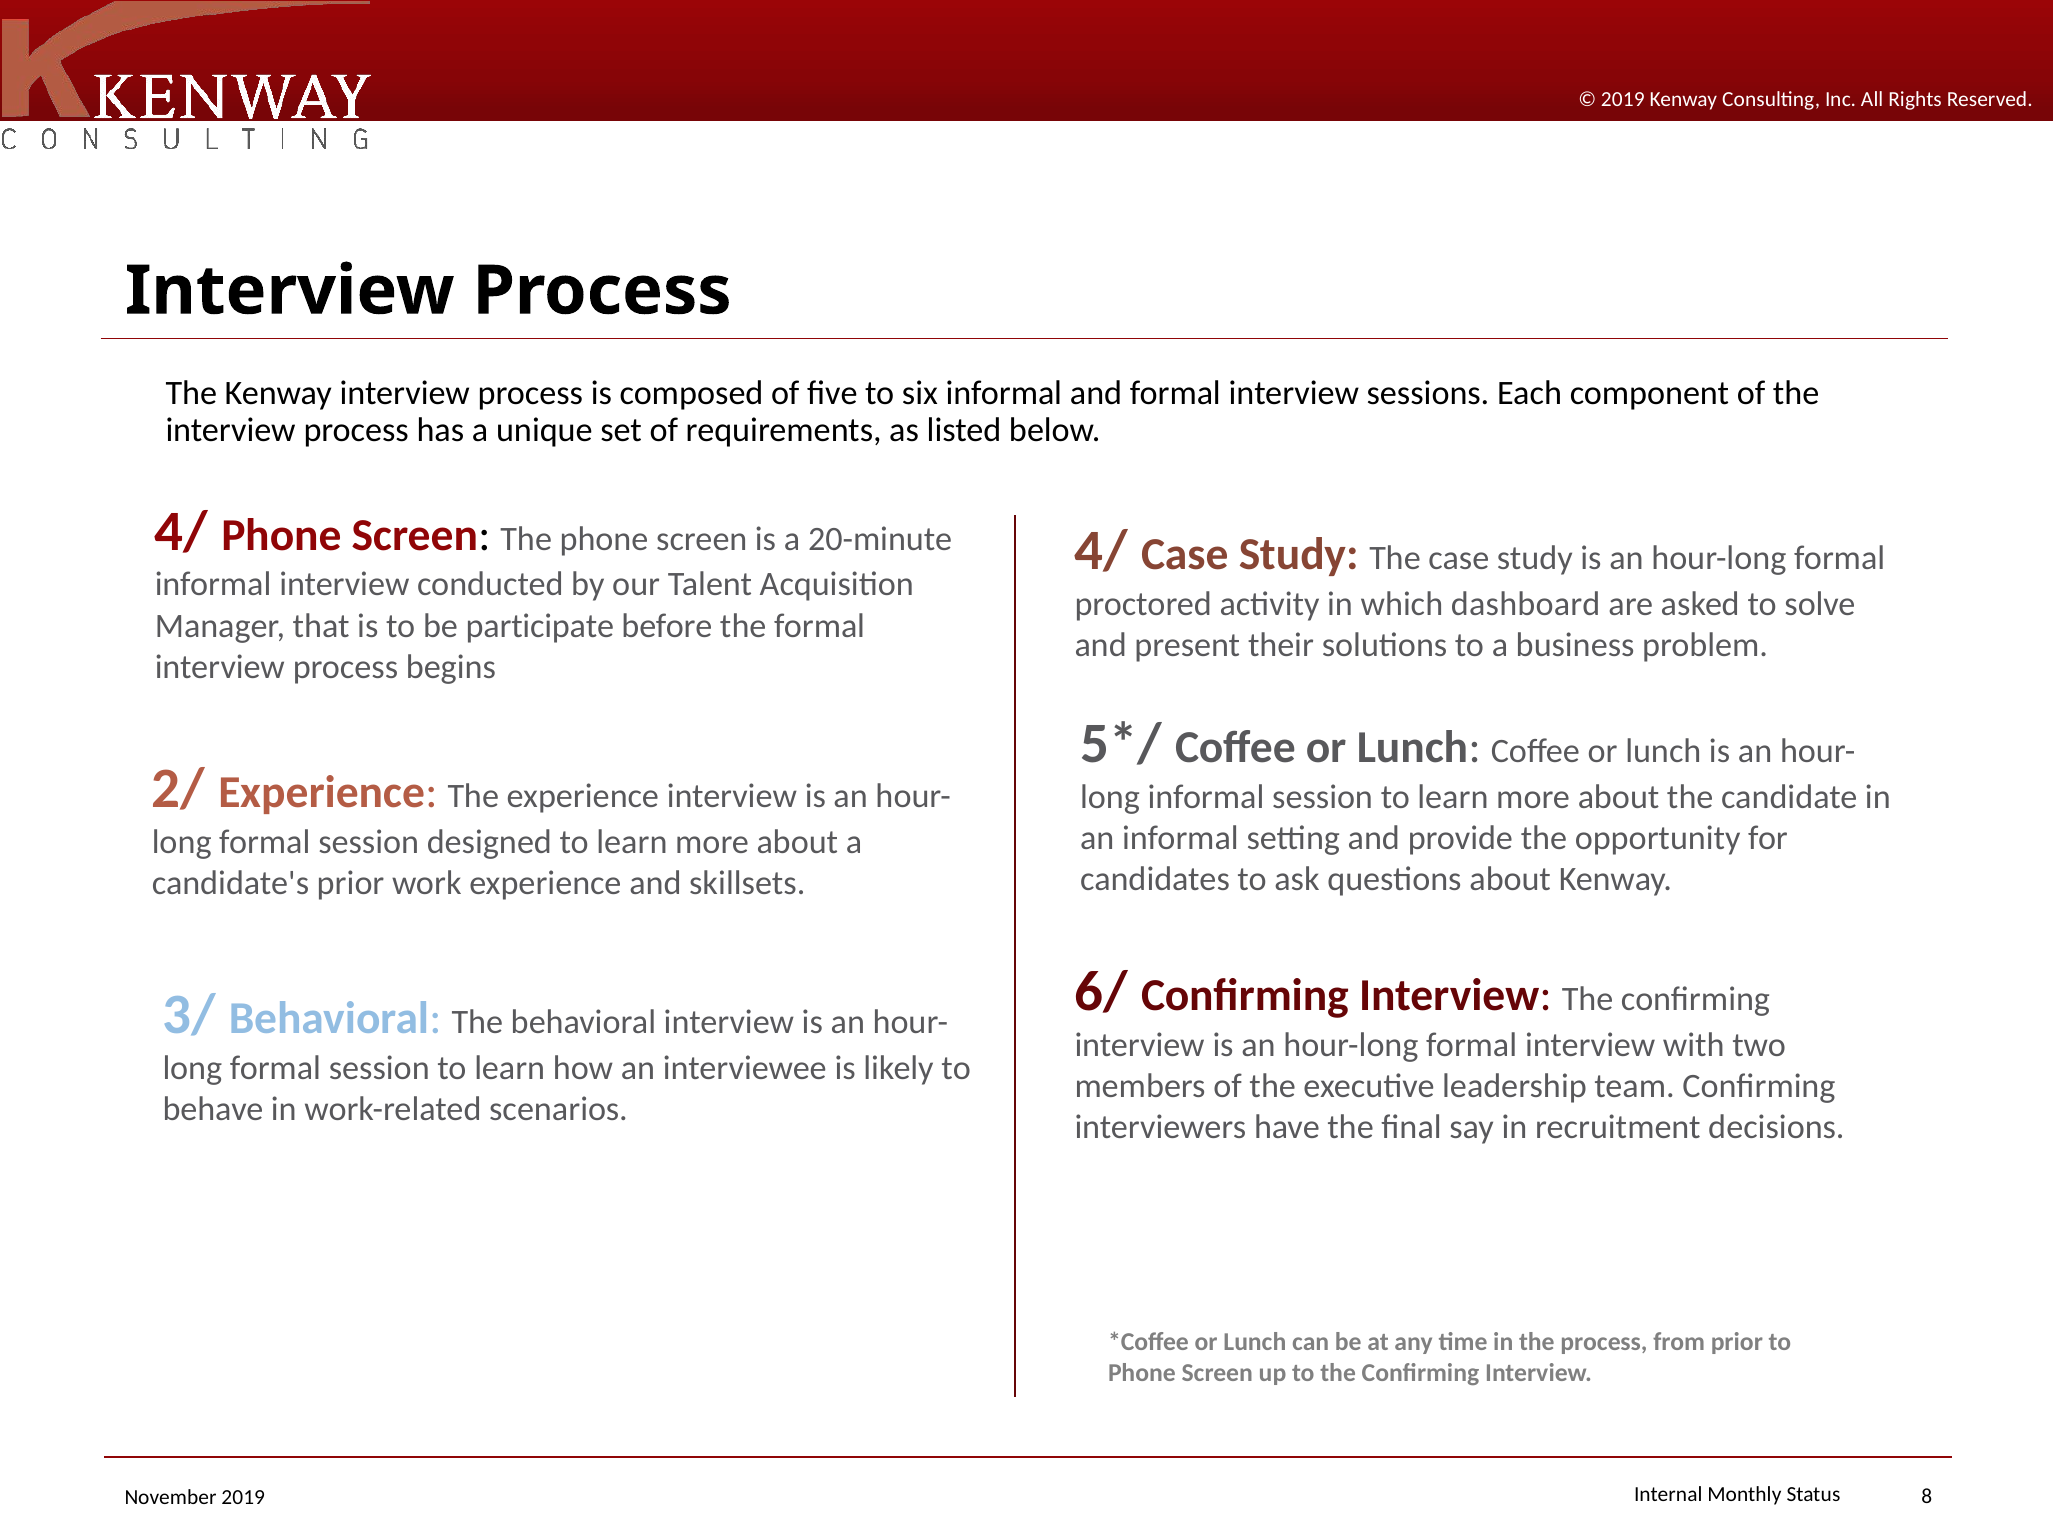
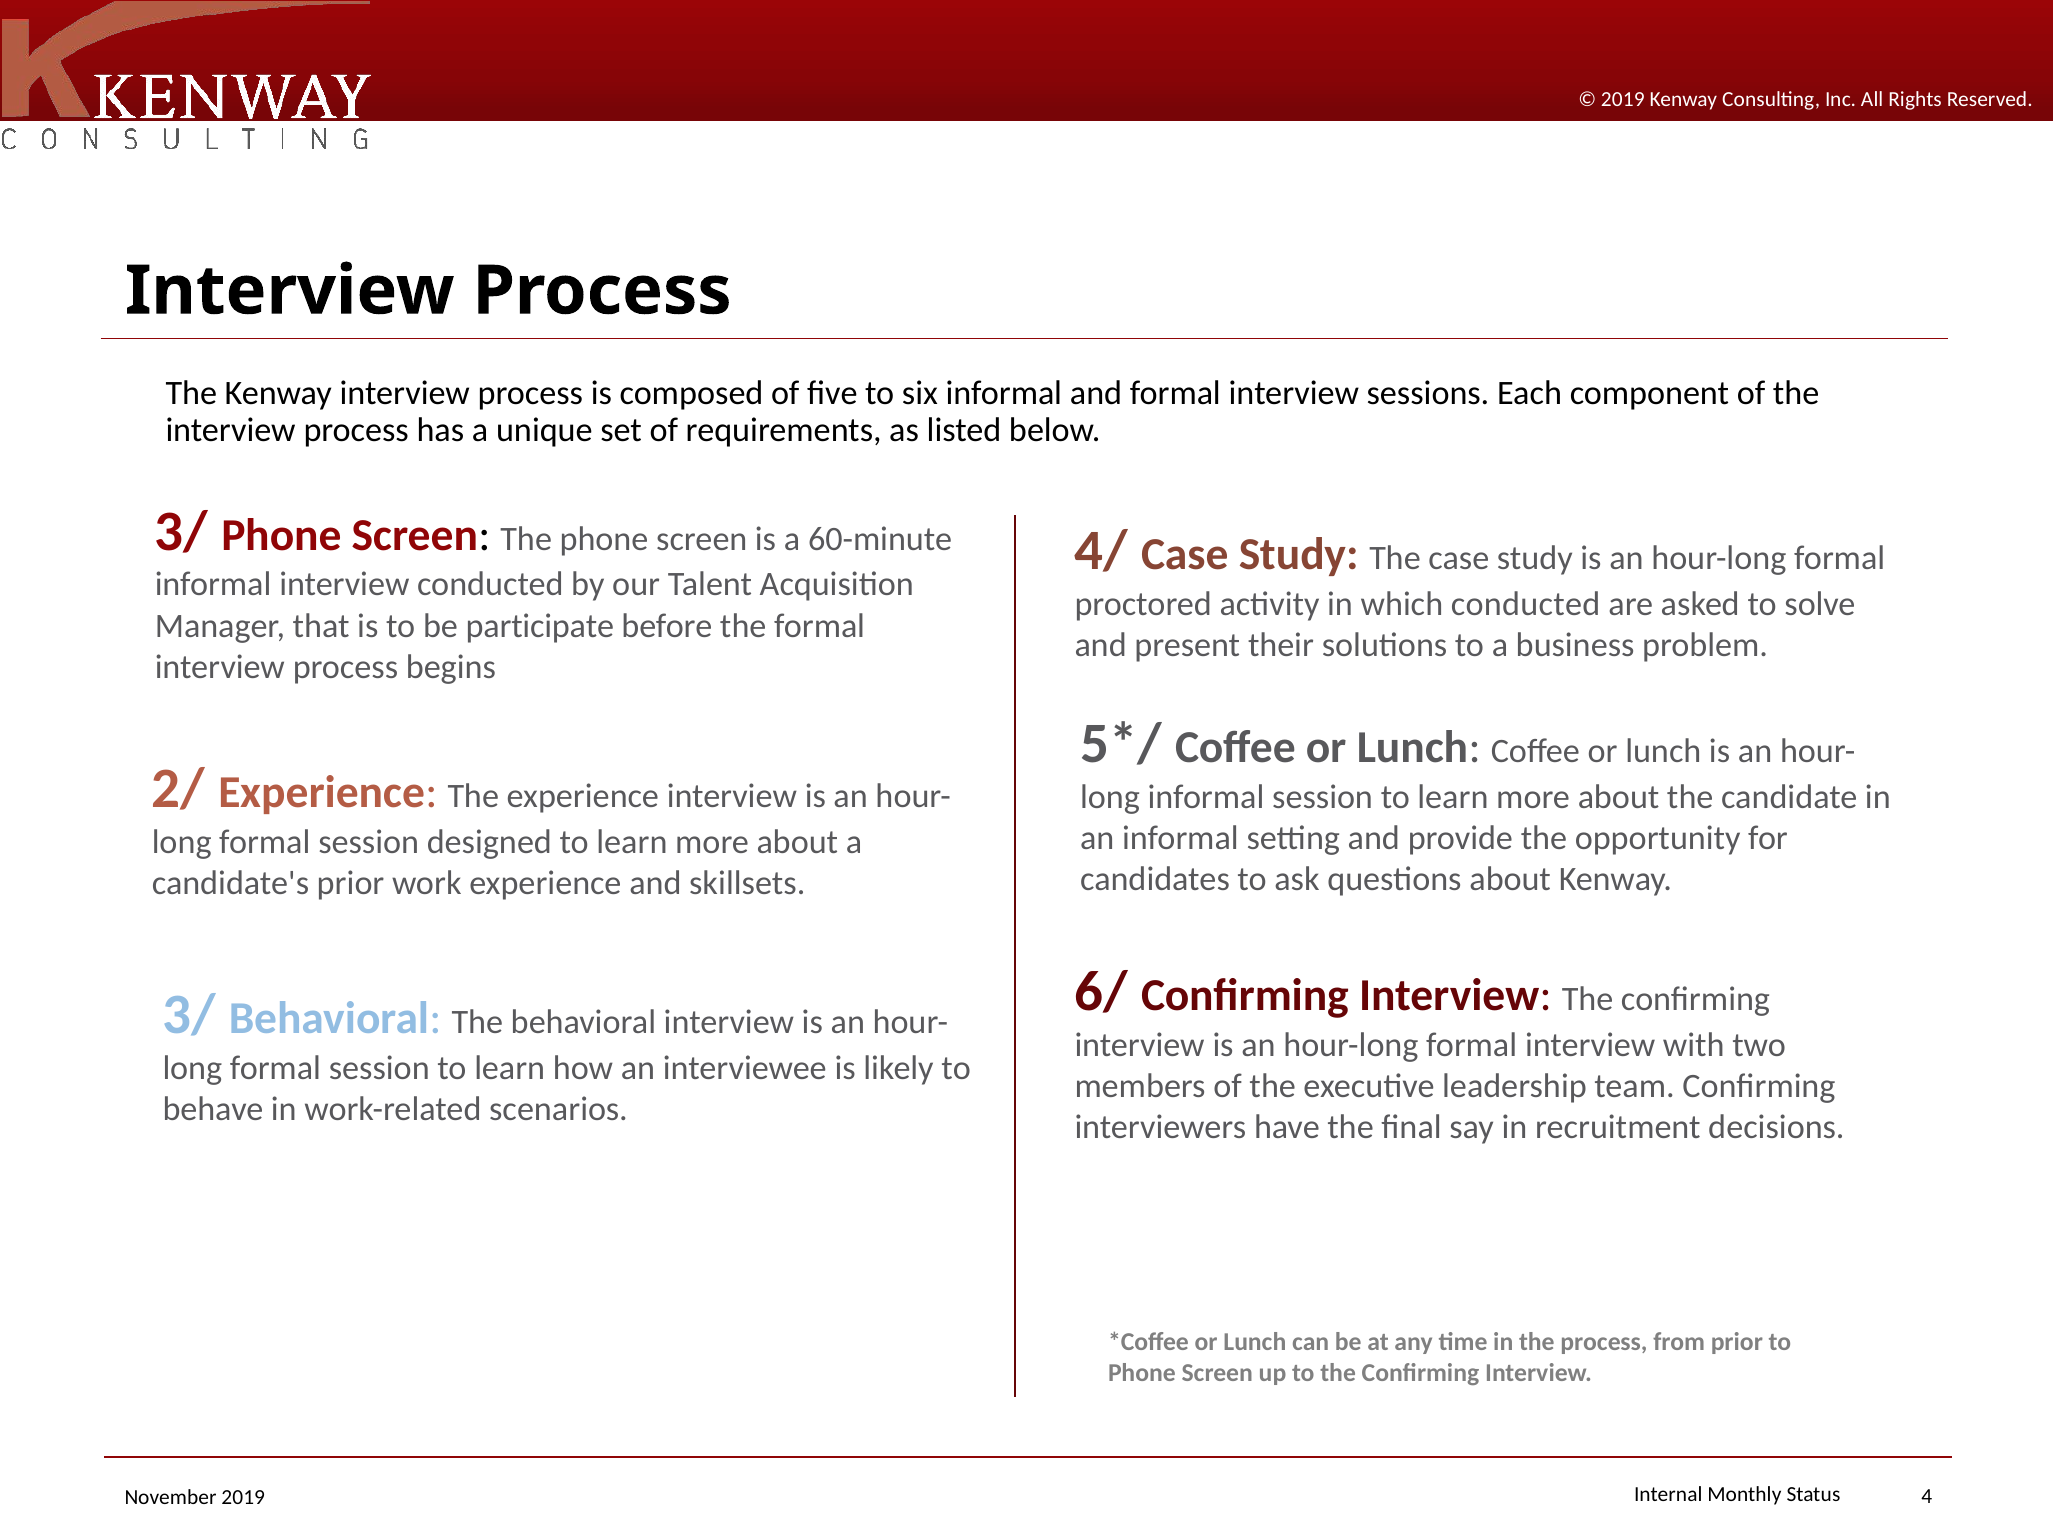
4/ at (182, 531): 4/ -> 3/
20-minute: 20-minute -> 60-minute
which dashboard: dashboard -> conducted
8: 8 -> 4
